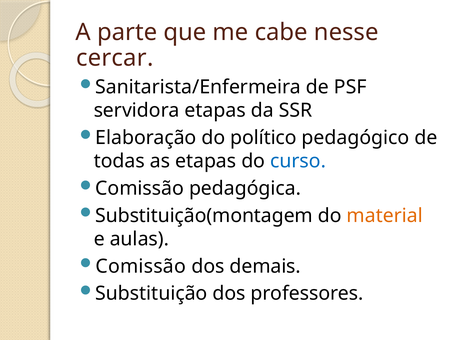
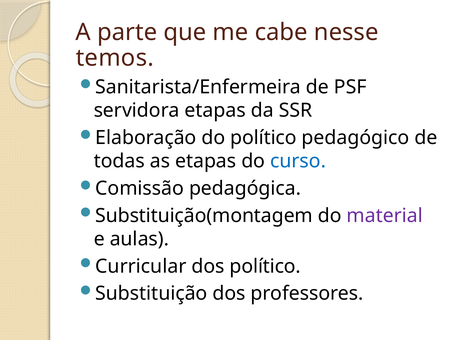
cercar: cercar -> temos
material colour: orange -> purple
Comissão at (141, 266): Comissão -> Curricular
dos demais: demais -> político
